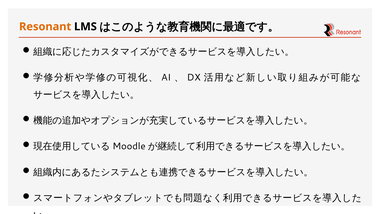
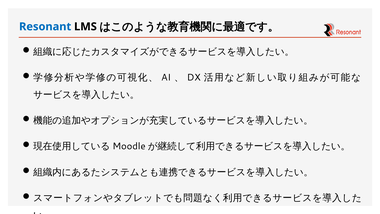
Resonant colour: orange -> blue
